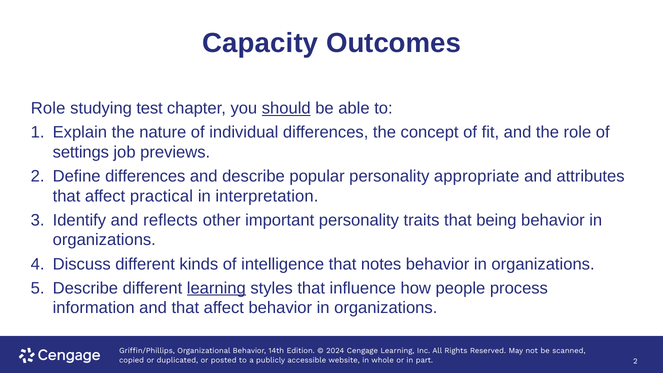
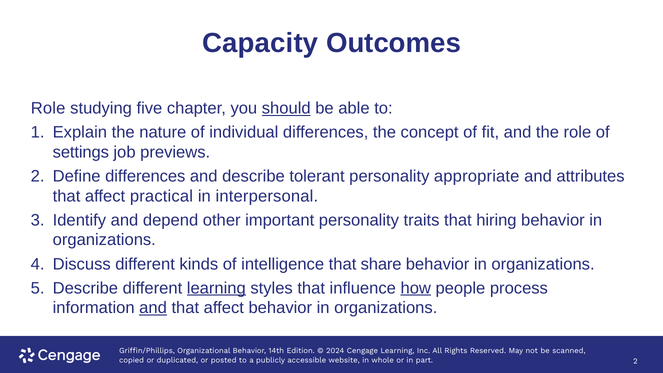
test: test -> five
popular: popular -> tolerant
interpretation: interpretation -> interpersonal
reflects: reflects -> depend
being: being -> hiring
notes: notes -> share
how underline: none -> present
and at (153, 308) underline: none -> present
